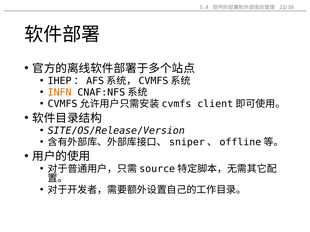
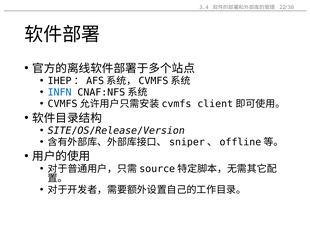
INFN colour: orange -> blue
